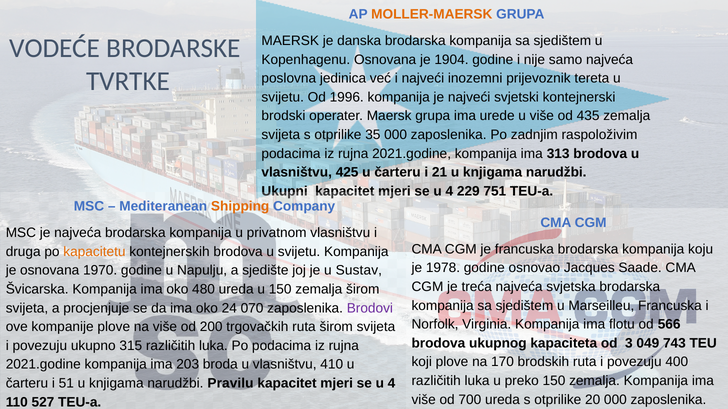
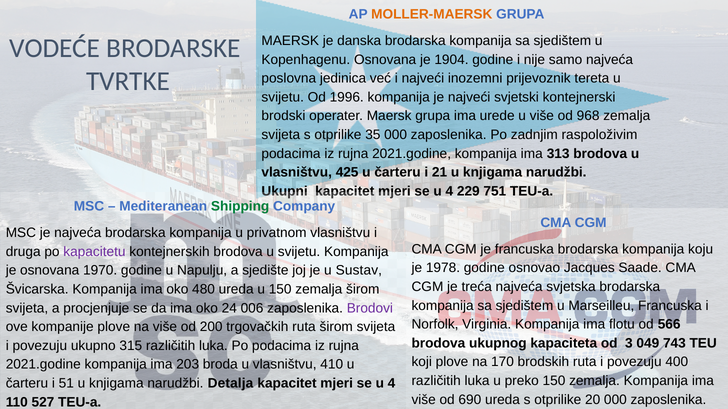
435: 435 -> 968
Shipping colour: orange -> green
kapacitetu colour: orange -> purple
070: 070 -> 006
Pravilu: Pravilu -> Detalja
700: 700 -> 690
